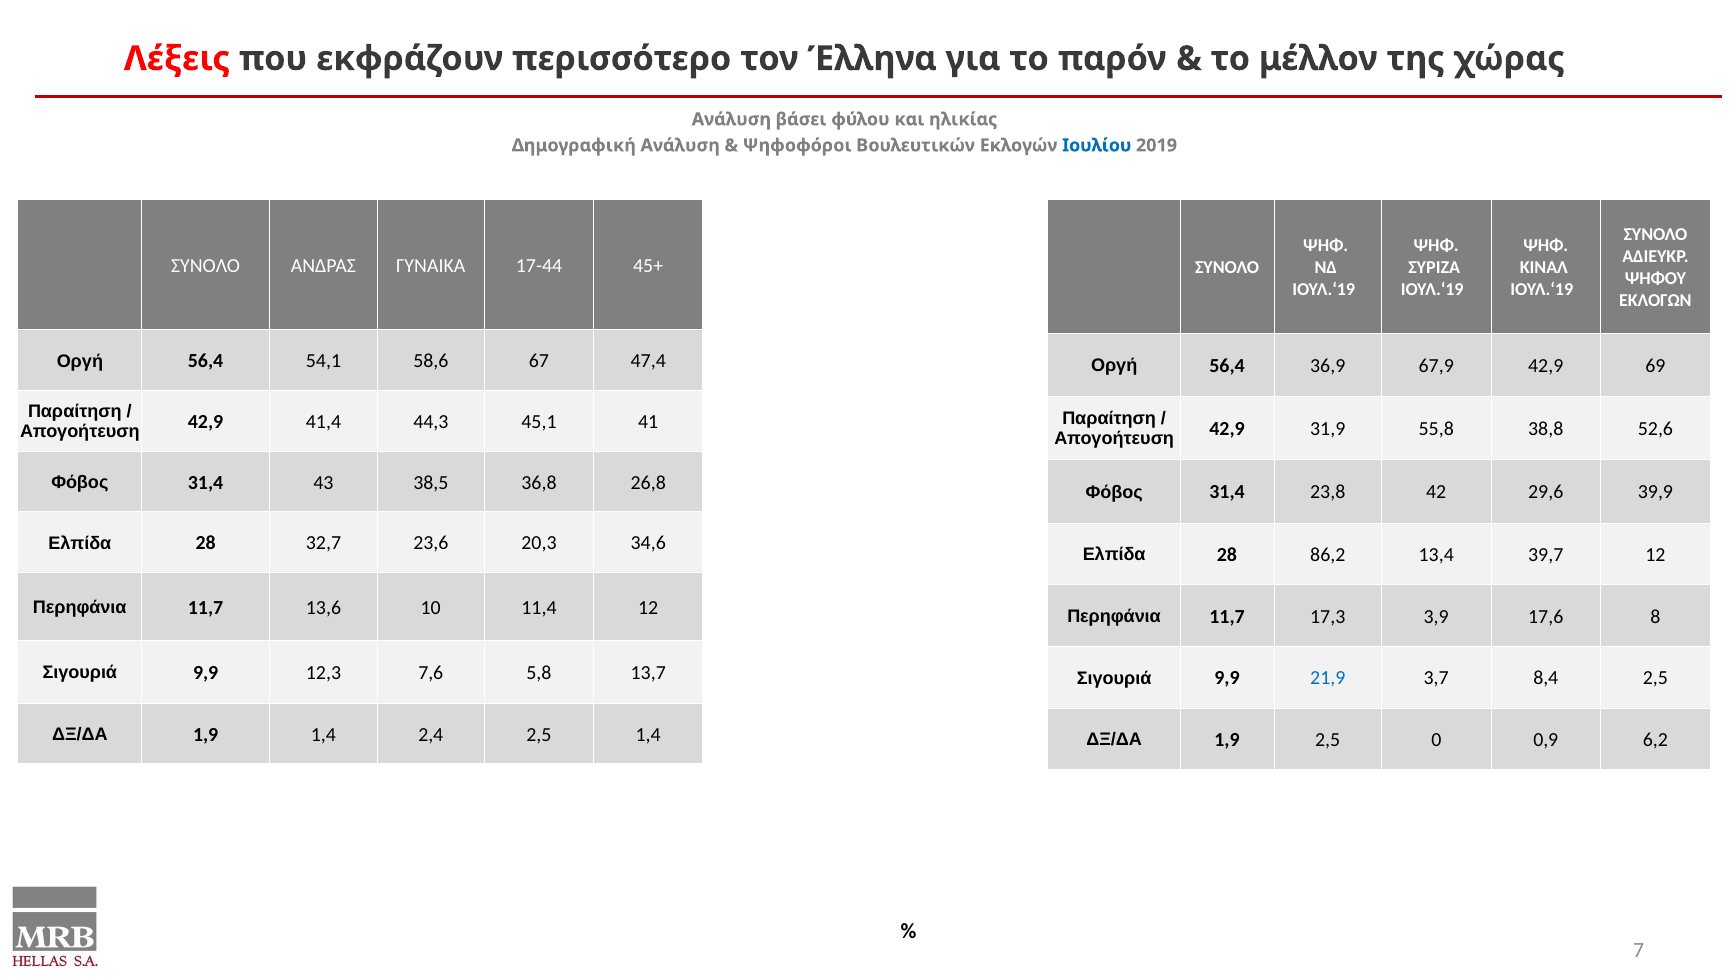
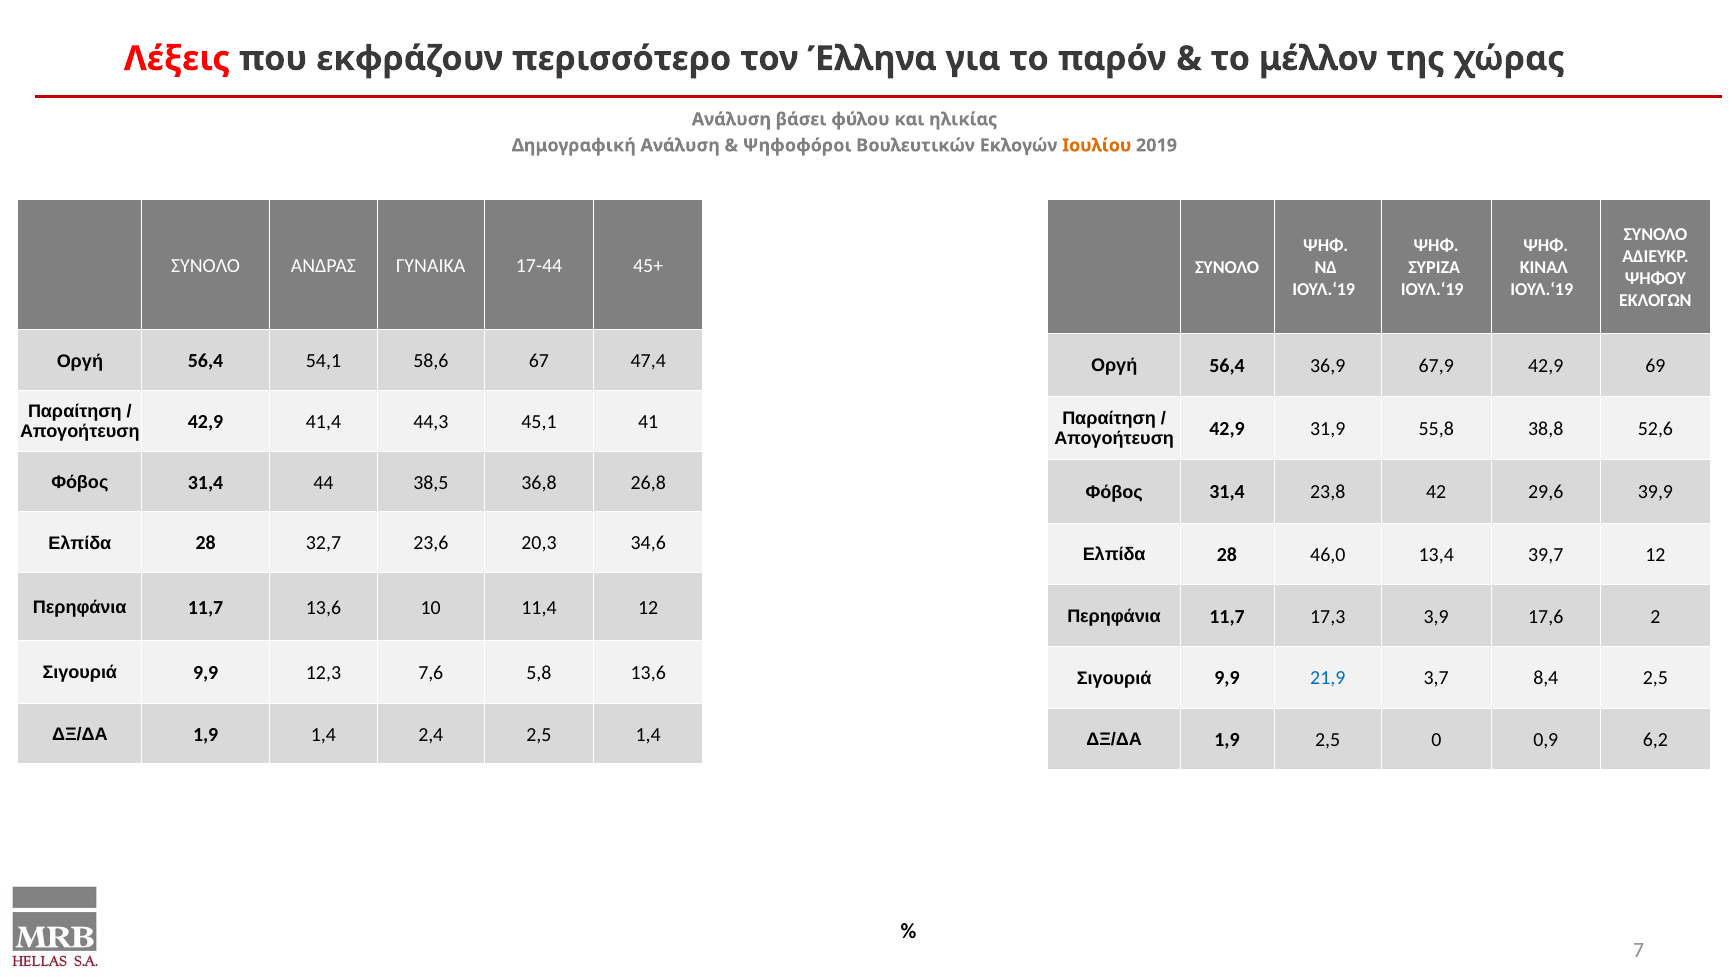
Ιουλίου colour: blue -> orange
43: 43 -> 44
86,2: 86,2 -> 46,0
8: 8 -> 2
5,8 13,7: 13,7 -> 13,6
